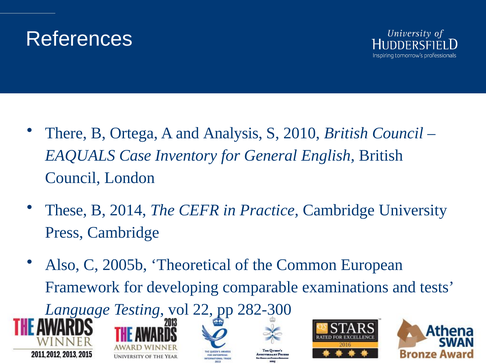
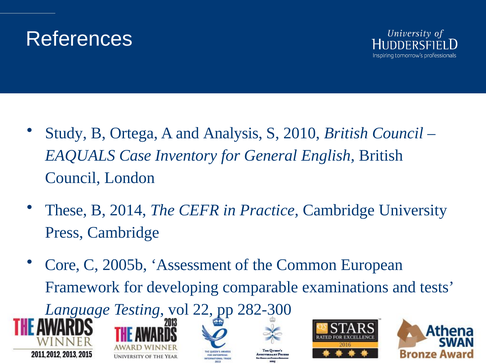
There: There -> Study
Also: Also -> Core
Theoretical: Theoretical -> Assessment
